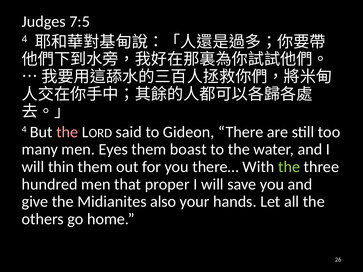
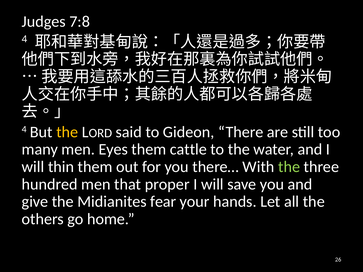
7:5: 7:5 -> 7:8
the at (67, 132) colour: pink -> yellow
boast: boast -> cattle
also: also -> fear
